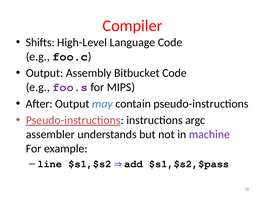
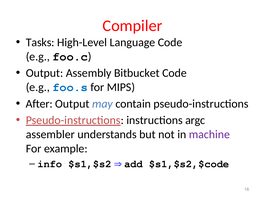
Shifts: Shifts -> Tasks
foo.s colour: purple -> blue
line: line -> info
$s1,$s2,$pass: $s1,$s2,$pass -> $s1,$s2,$code
